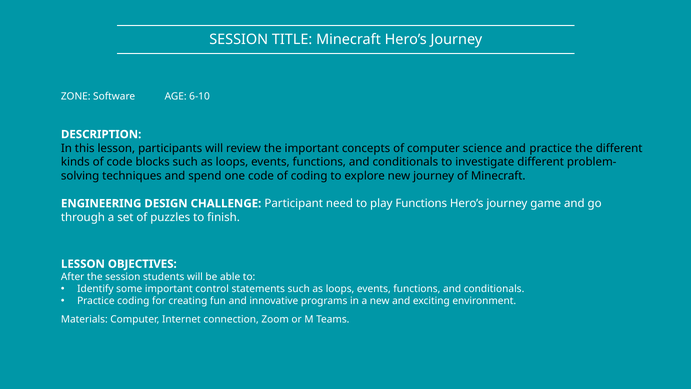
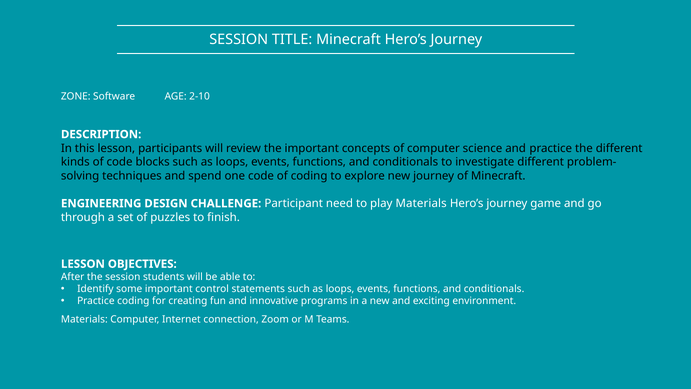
6-10: 6-10 -> 2-10
play Functions: Functions -> Materials
